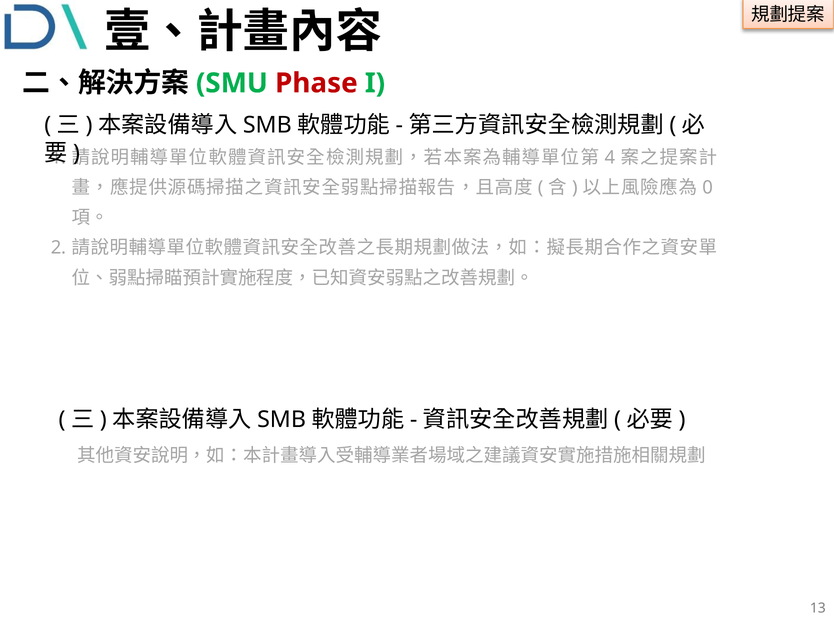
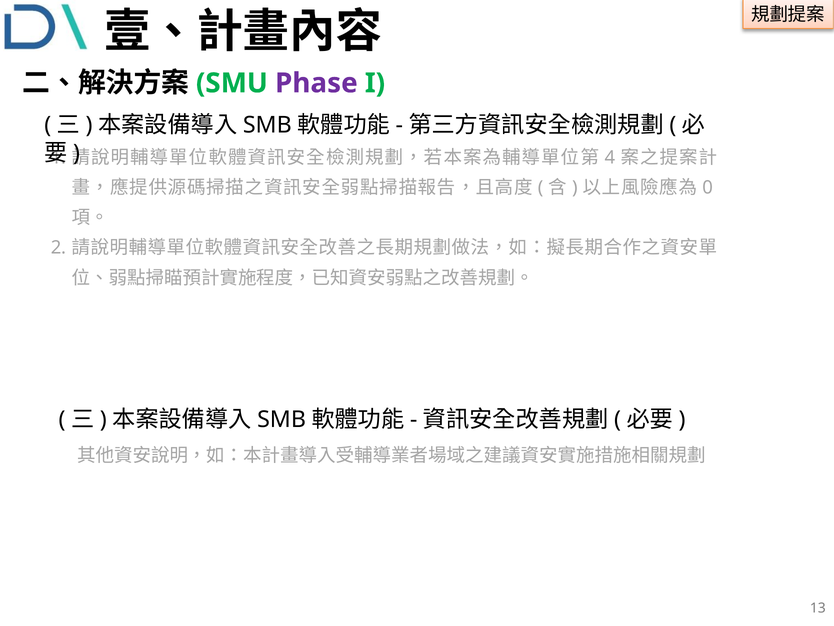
Phase colour: red -> purple
